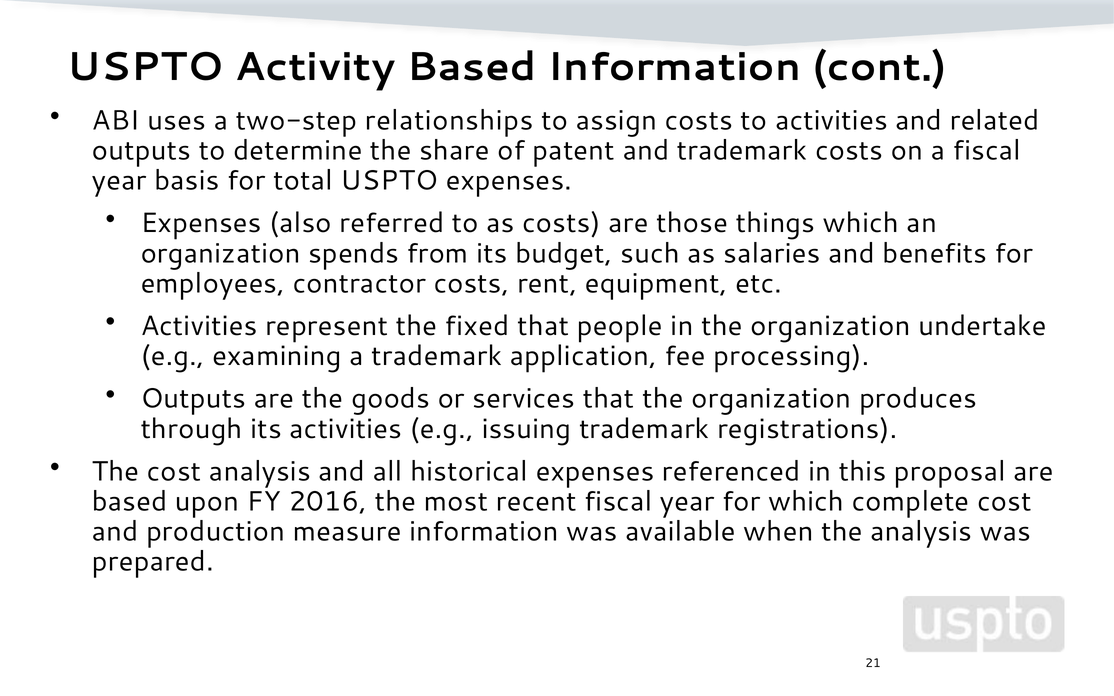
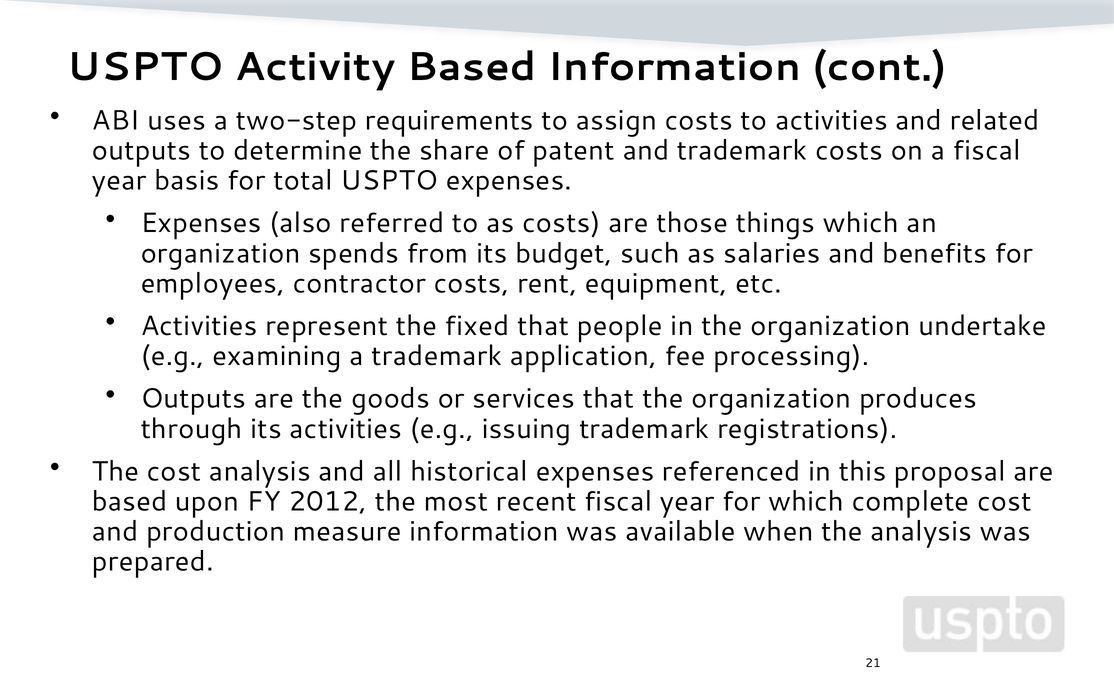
relationships: relationships -> requirements
2016: 2016 -> 2012
